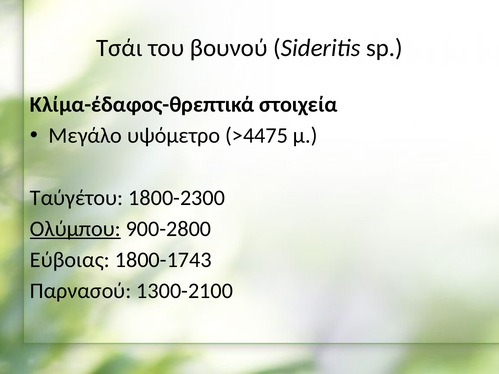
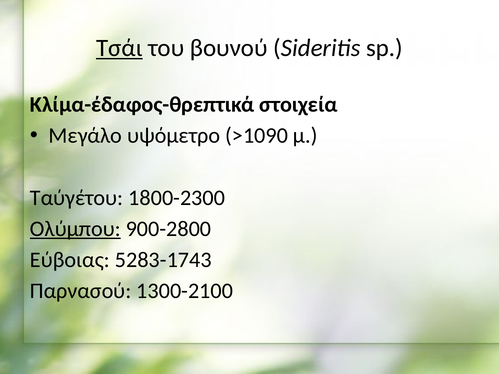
Τσάι underline: none -> present
>4475: >4475 -> >1090
1800-1743: 1800-1743 -> 5283-1743
